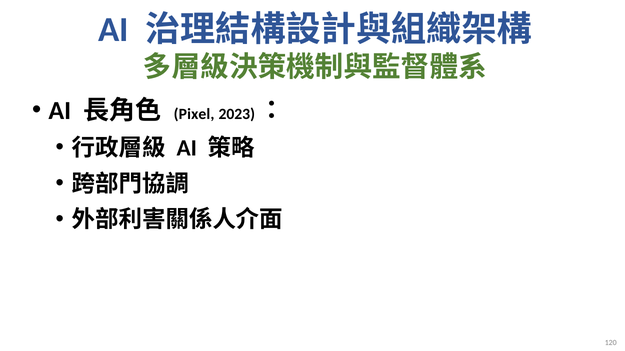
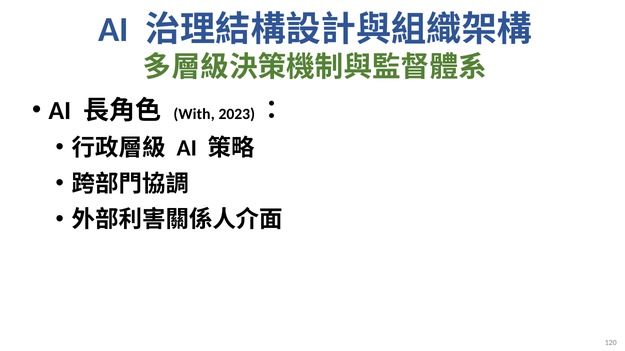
Pixel: Pixel -> With
